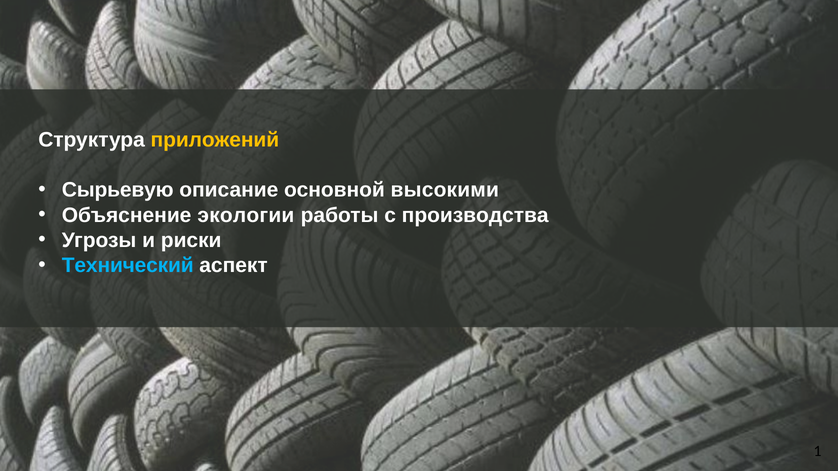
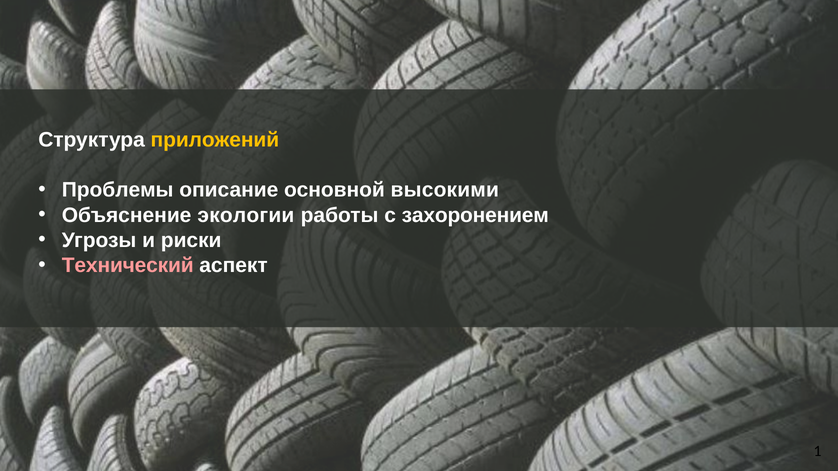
Сырьевую: Сырьевую -> Проблемы
производства: производства -> захоронением
Технический colour: light blue -> pink
